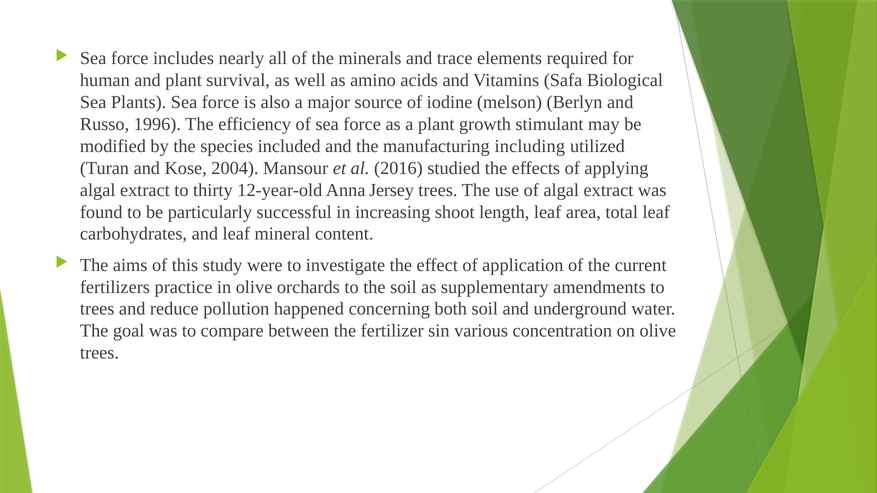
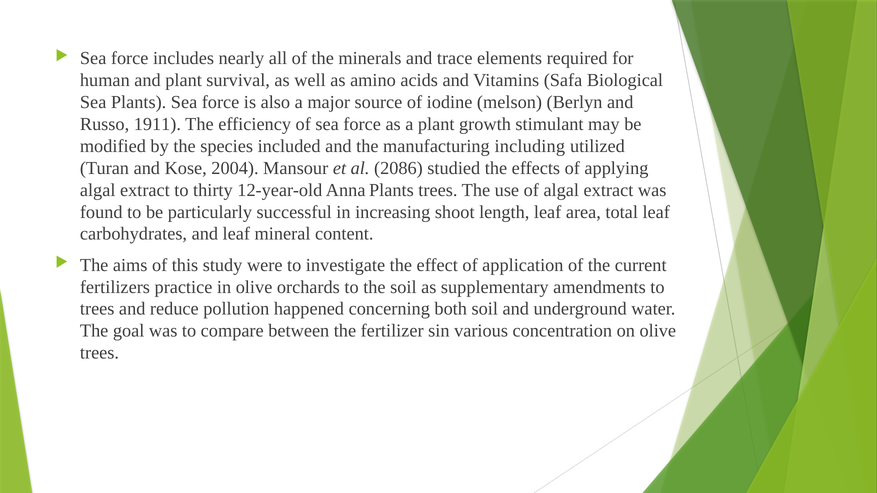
1996: 1996 -> 1911
2016: 2016 -> 2086
Anna Jersey: Jersey -> Plants
